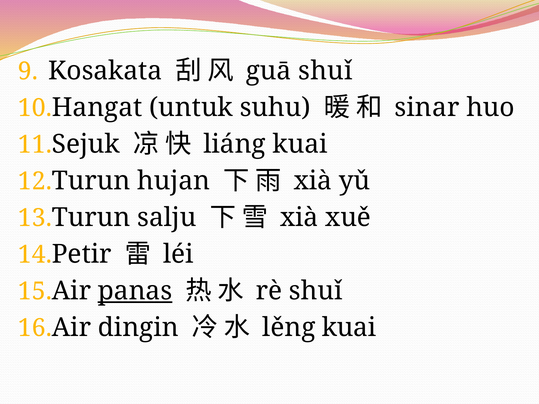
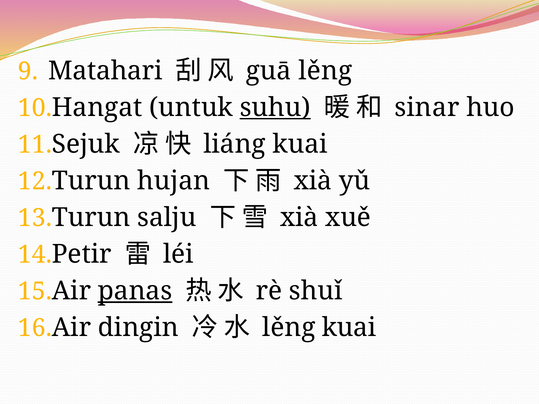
Kosakata: Kosakata -> Matahari
guā shuǐ: shuǐ -> lěng
suhu underline: none -> present
